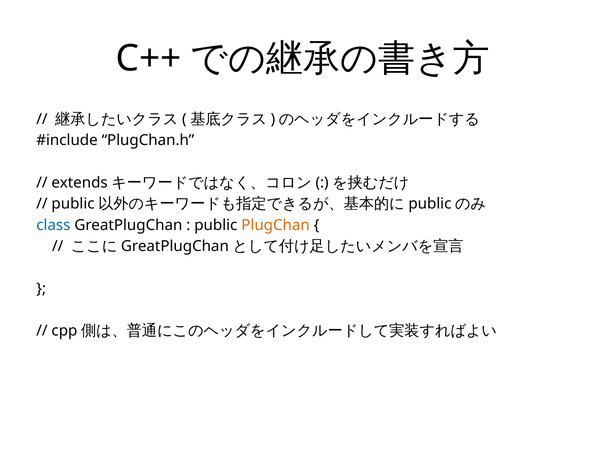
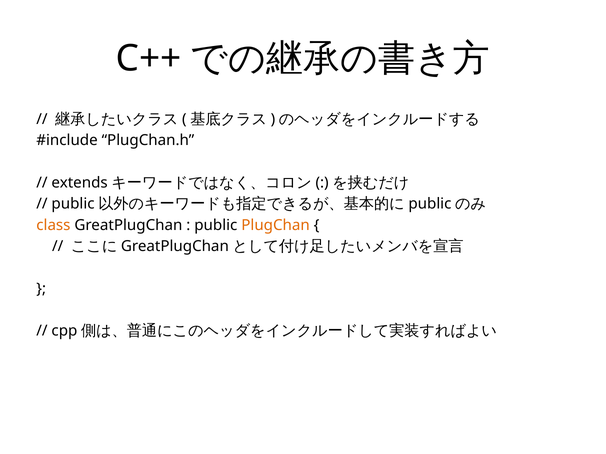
class colour: blue -> orange
